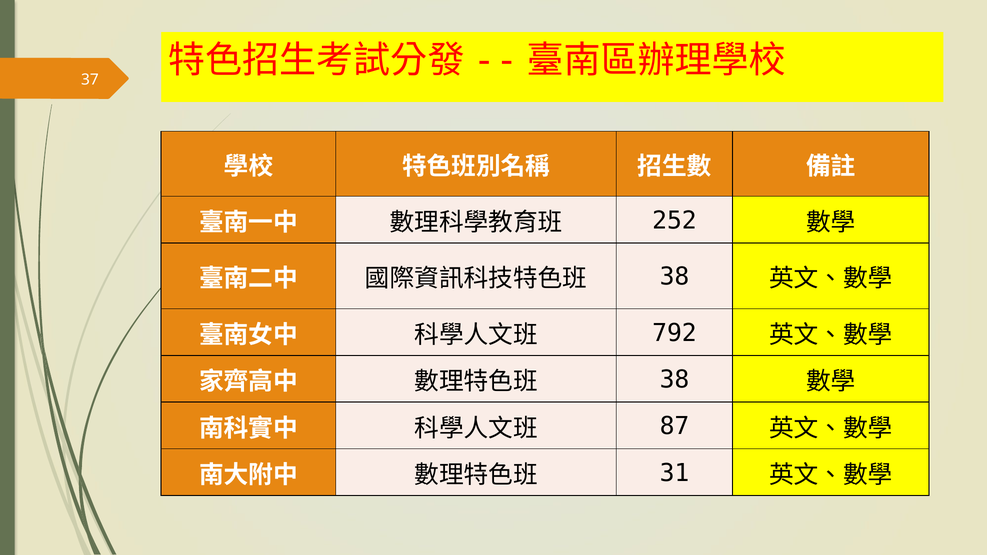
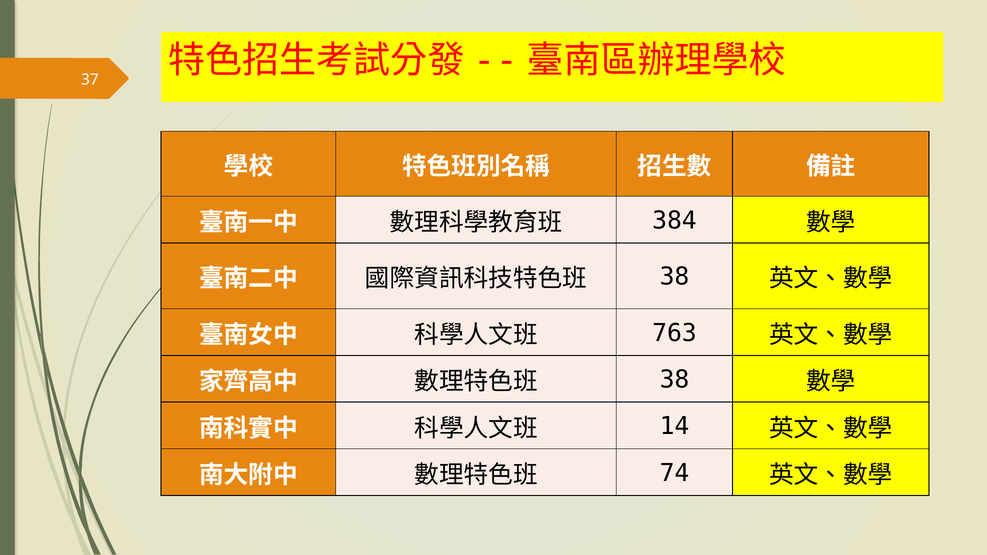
252: 252 -> 384
792: 792 -> 763
87: 87 -> 14
31: 31 -> 74
